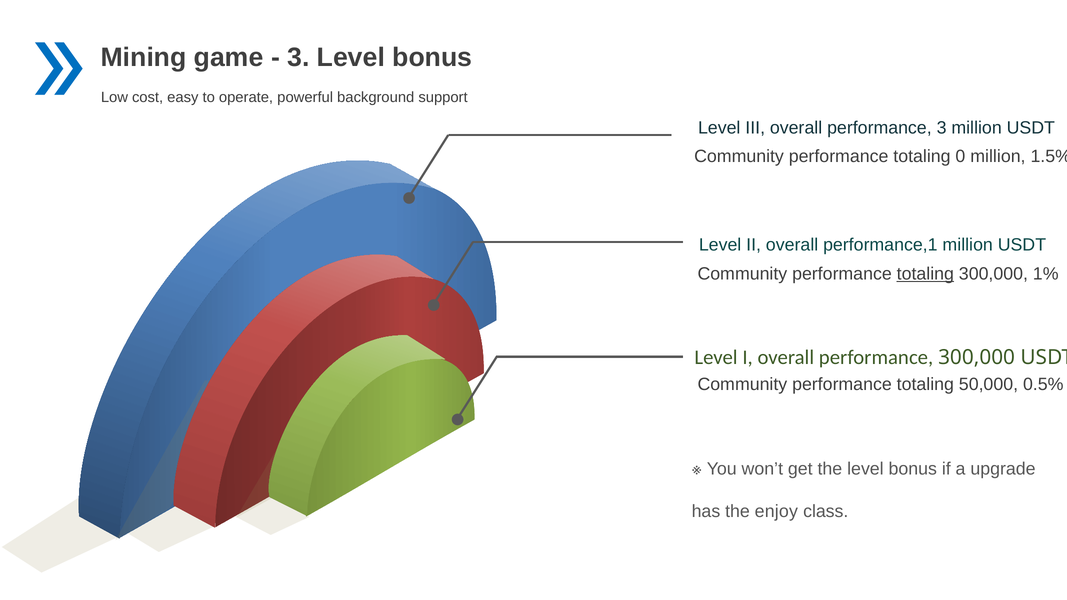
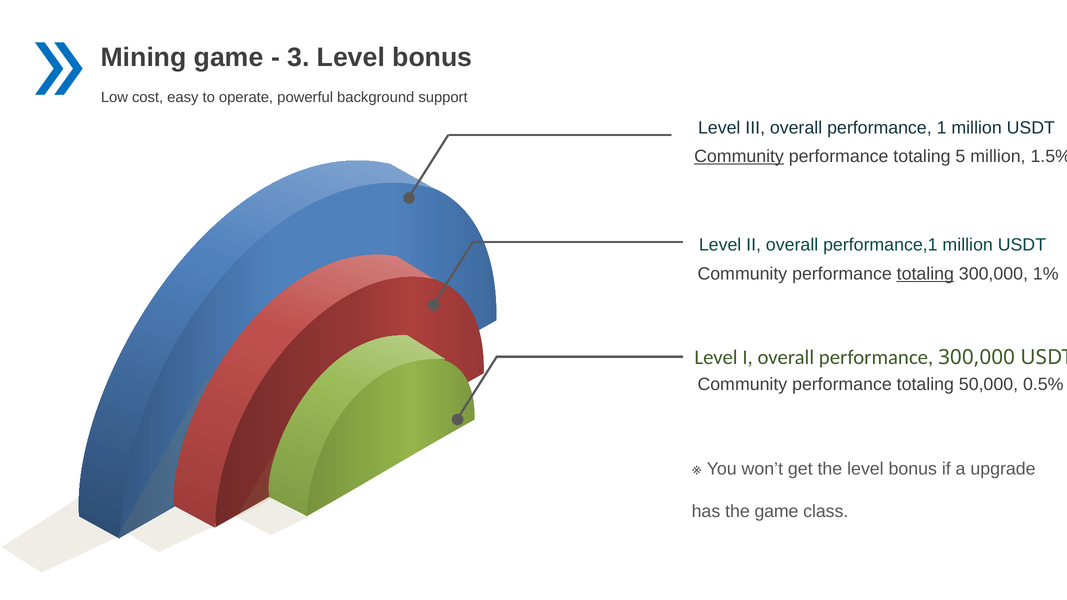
performance 3: 3 -> 1
Community at (739, 156) underline: none -> present
0: 0 -> 5
the enjoy: enjoy -> game
